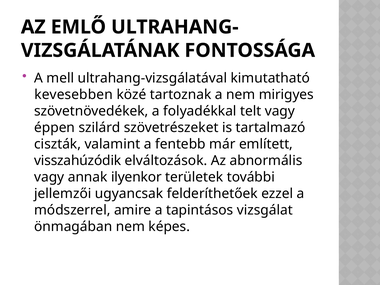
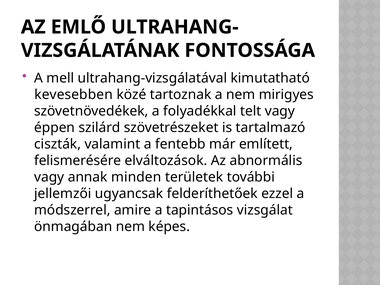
visszahúzódik: visszahúzódik -> felismerésére
ilyenkor: ilyenkor -> minden
